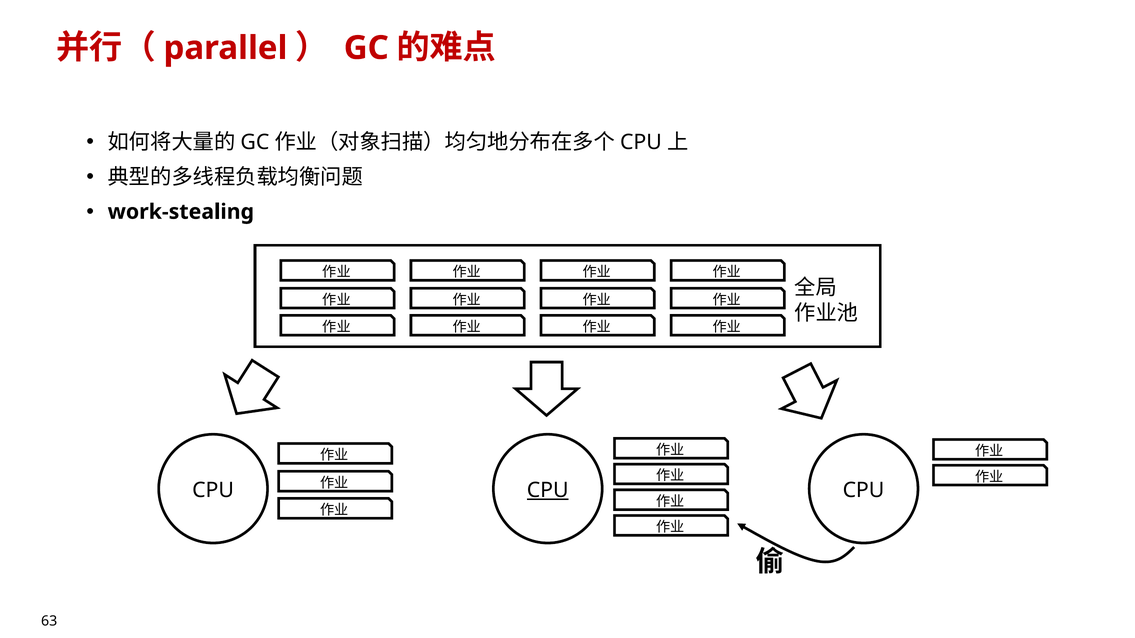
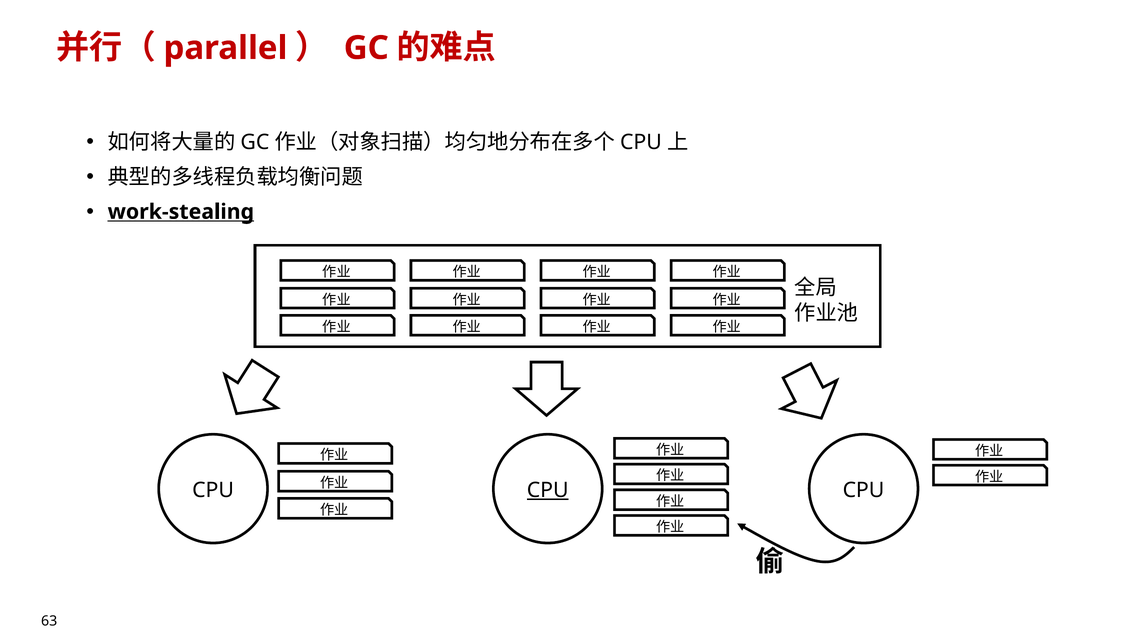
work-stealing underline: none -> present
